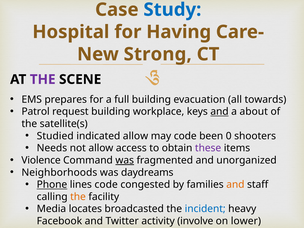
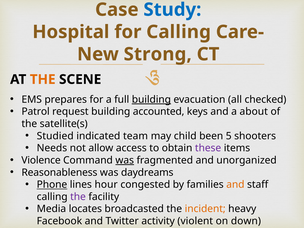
for Having: Having -> Calling
THE at (43, 79) colour: purple -> orange
building at (151, 99) underline: none -> present
towards: towards -> checked
workplace: workplace -> accounted
and at (220, 112) underline: present -> none
indicated allow: allow -> team
may code: code -> child
0: 0 -> 5
Neighborhoods: Neighborhoods -> Reasonableness
lines code: code -> hour
the at (78, 197) colour: orange -> purple
incident colour: blue -> orange
involve: involve -> violent
lower: lower -> down
